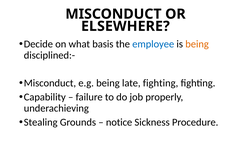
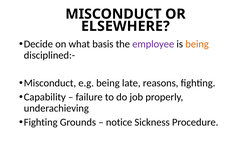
employee colour: blue -> purple
late fighting: fighting -> reasons
Stealing at (41, 122): Stealing -> Fighting
